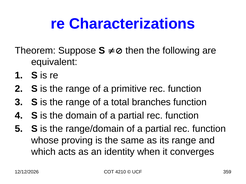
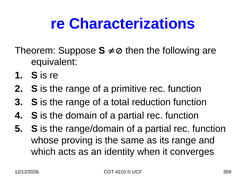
branches: branches -> reduction
